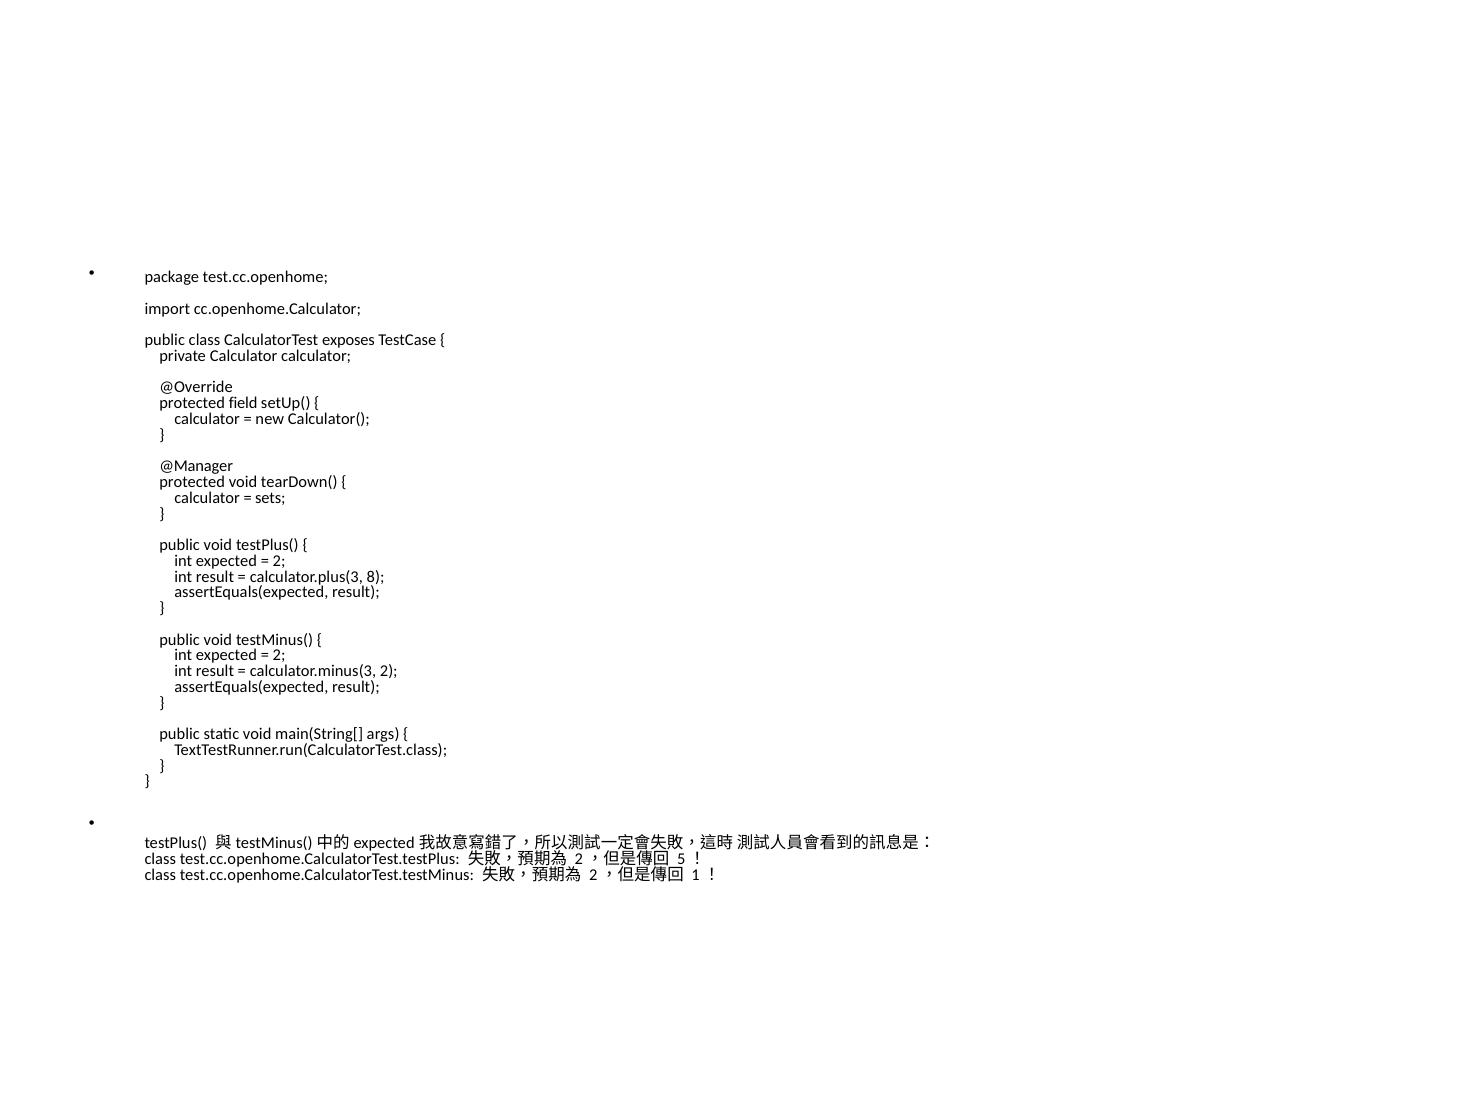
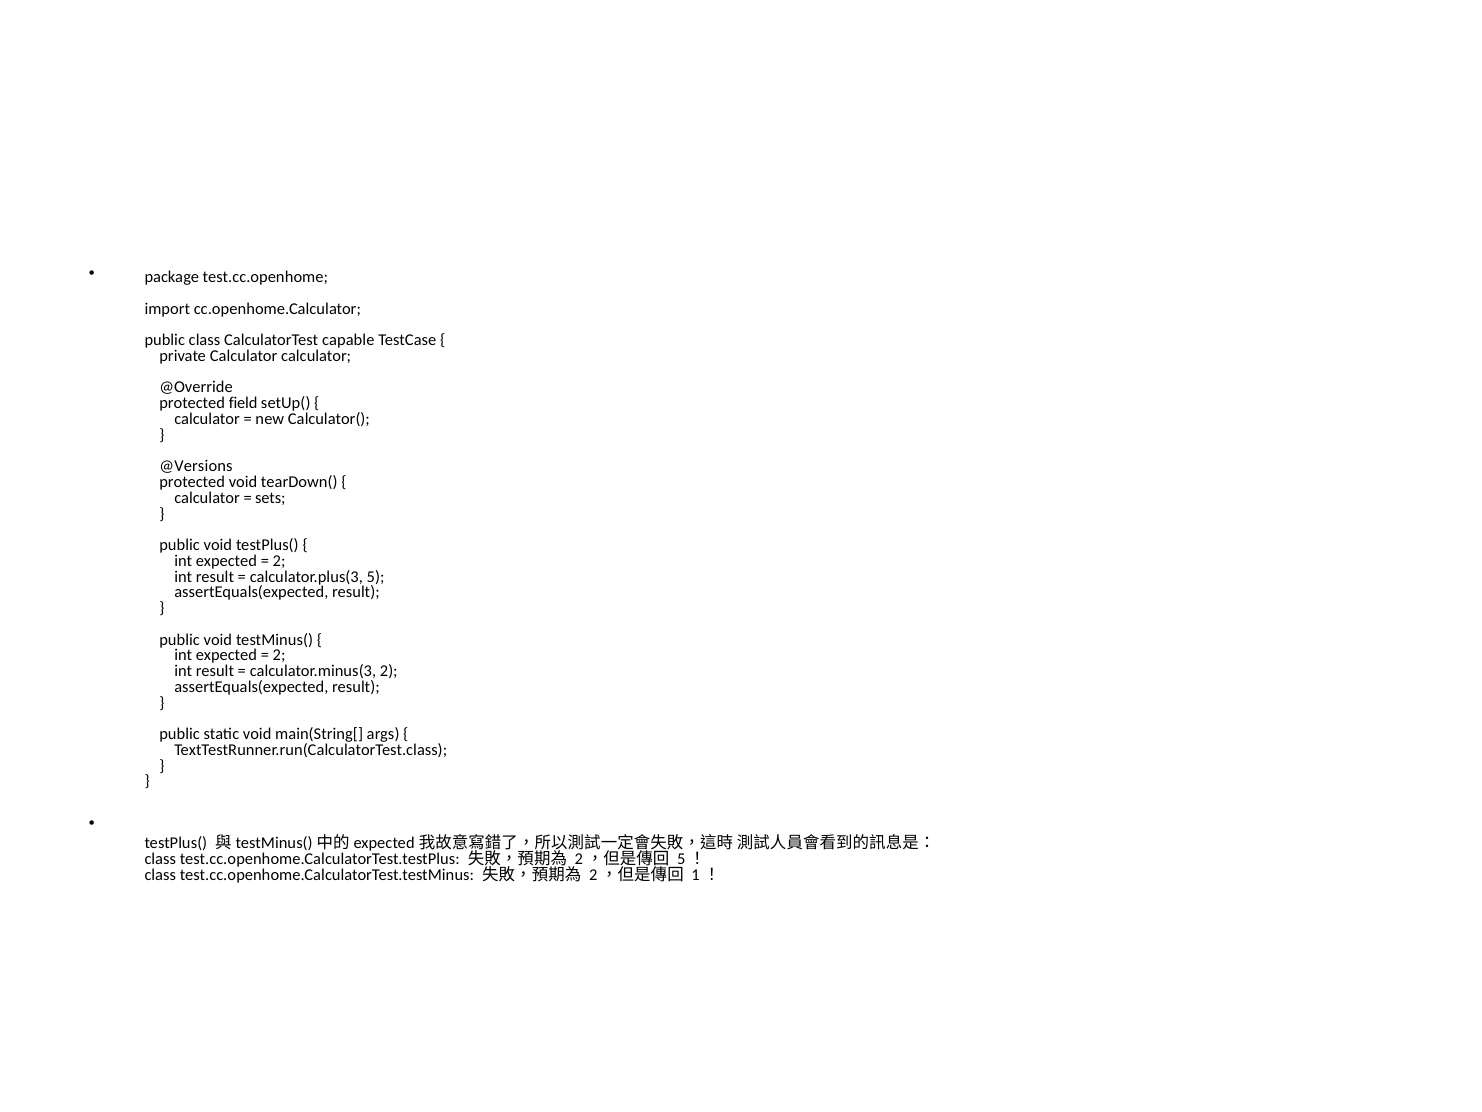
exposes: exposes -> capable
@Manager: @Manager -> @Versions
8: 8 -> 5
